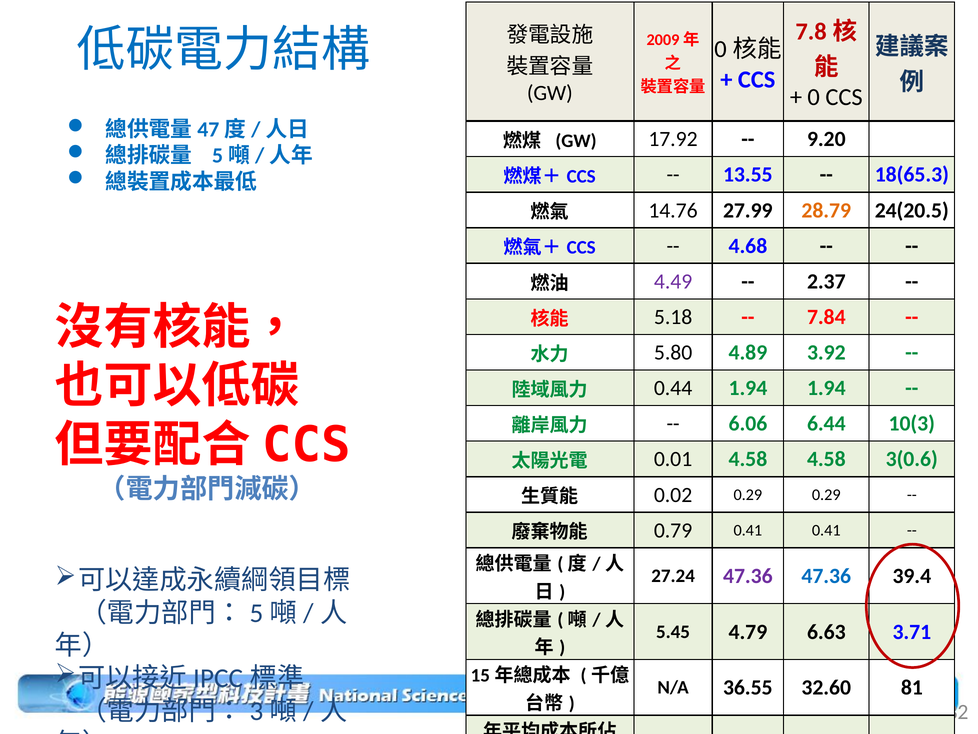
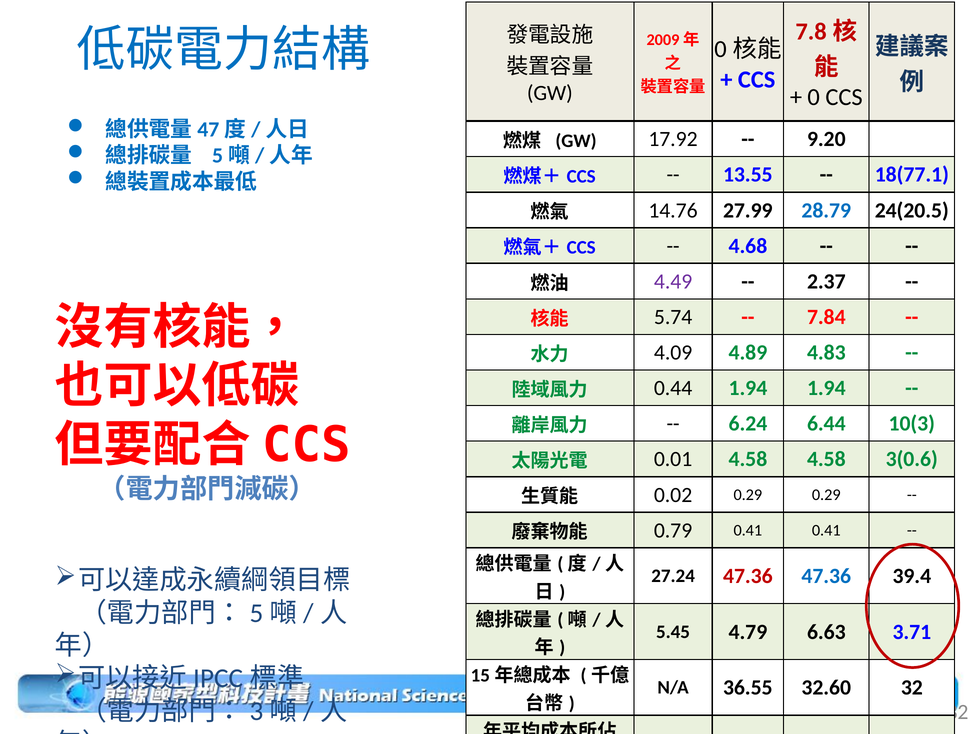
18(65.3: 18(65.3 -> 18(77.1
28.79 colour: orange -> blue
5.18: 5.18 -> 5.74
5.80: 5.80 -> 4.09
3.92: 3.92 -> 4.83
6.06: 6.06 -> 6.24
47.36 at (748, 576) colour: purple -> red
32.60 81: 81 -> 32
